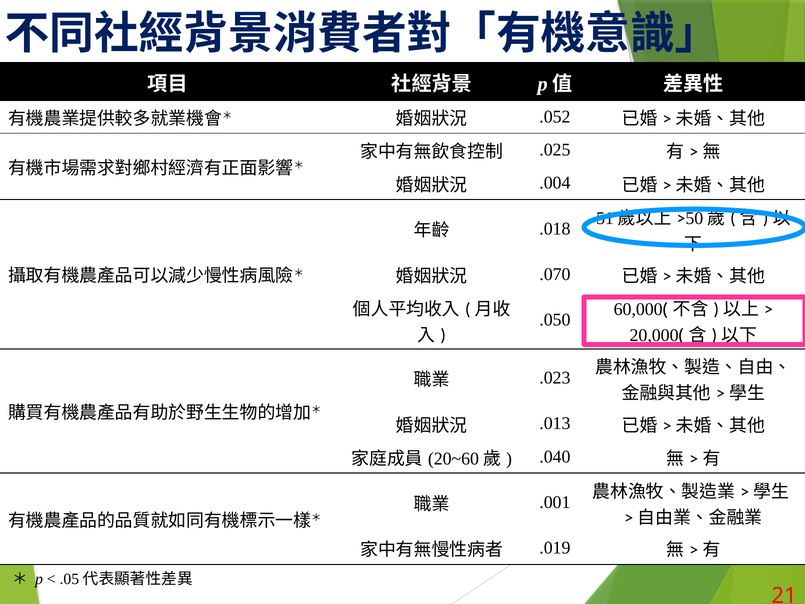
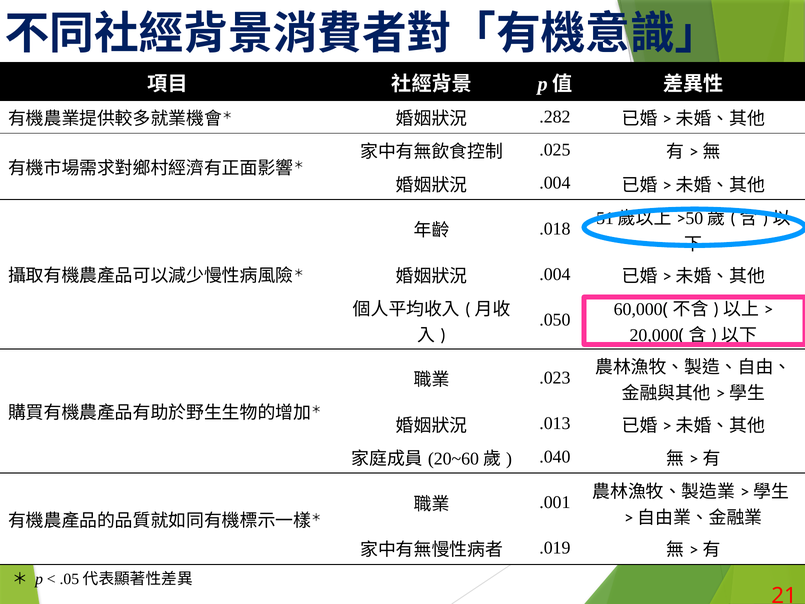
.052: .052 -> .282
.070 at (555, 274): .070 -> .004
